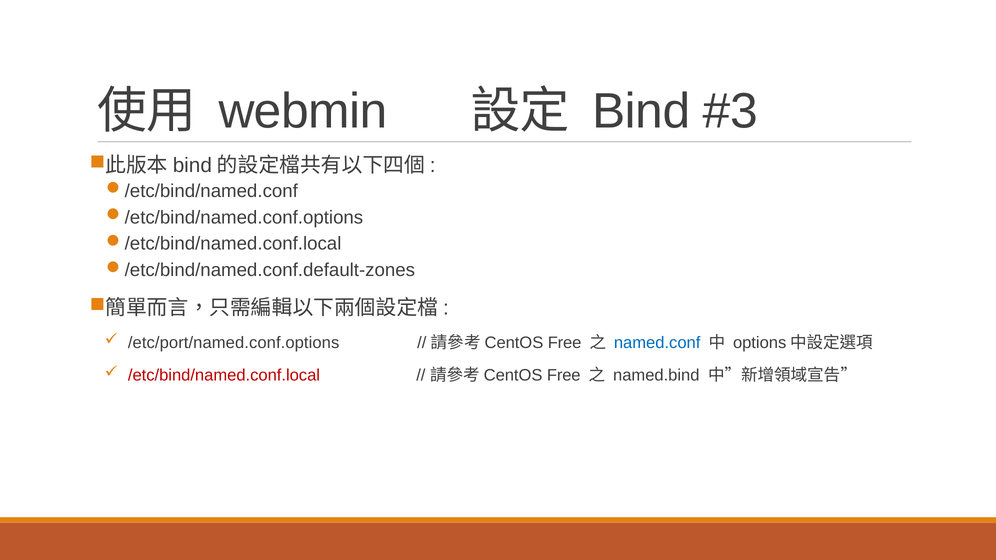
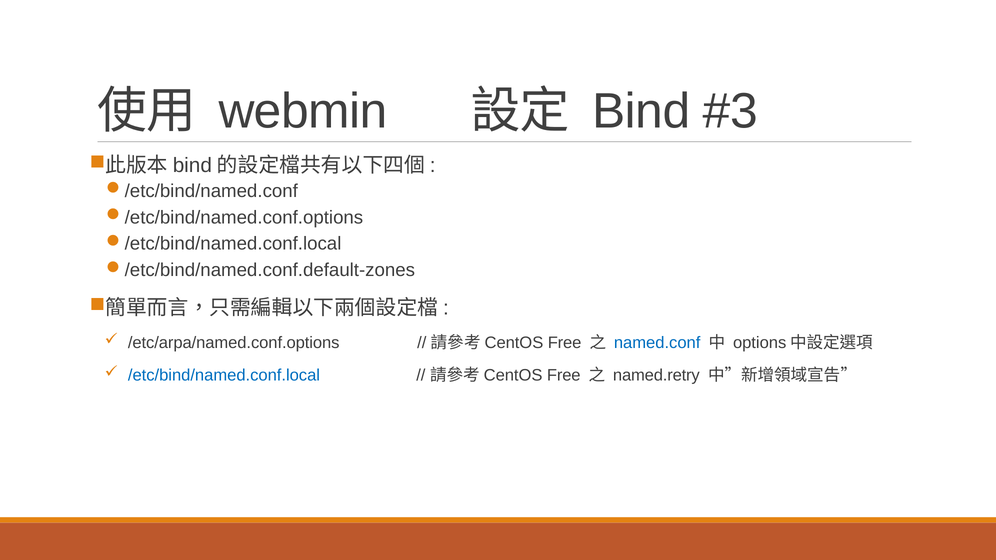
/etc/port/named.conf.options: /etc/port/named.conf.options -> /etc/arpa/named.conf.options
/etc/bind/named.conf.local colour: red -> blue
named.bind: named.bind -> named.retry
